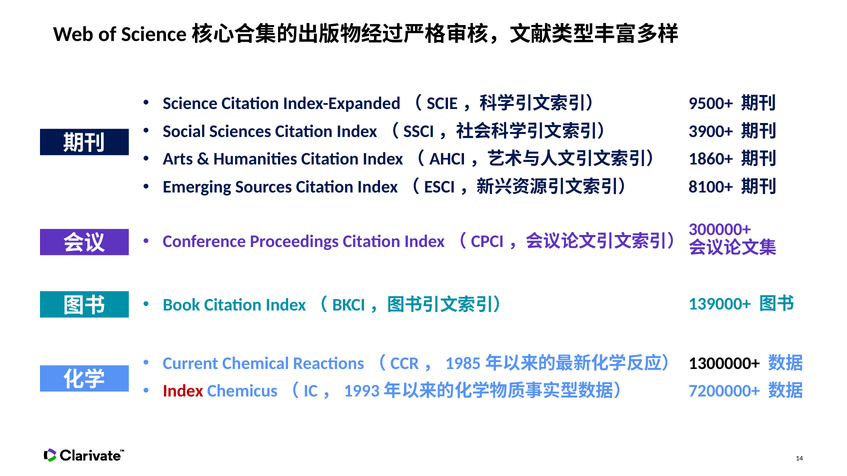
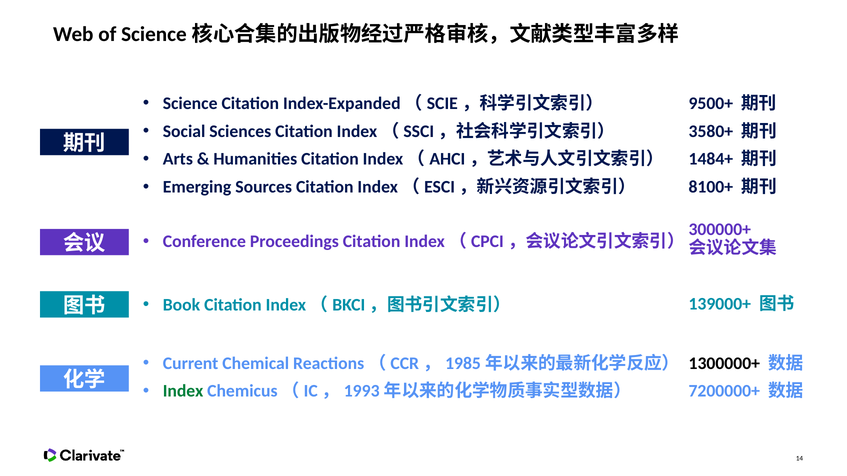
3900+: 3900+ -> 3580+
1860+: 1860+ -> 1484+
Index at (183, 392) colour: red -> green
